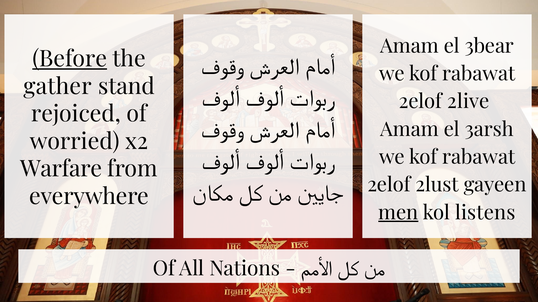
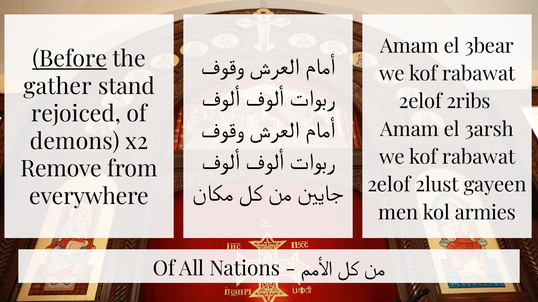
2live: 2live -> 2ribs
worried: worried -> demons
Warfare: Warfare -> Remove
men underline: present -> none
listens: listens -> armies
